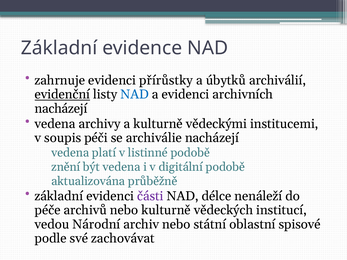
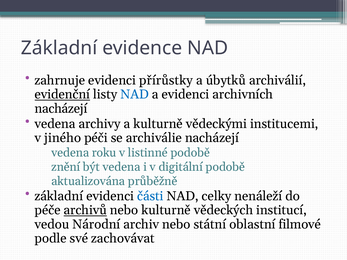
soupis: soupis -> jiného
platí: platí -> roku
části colour: purple -> blue
délce: délce -> celky
archivů underline: none -> present
spisové: spisové -> filmové
